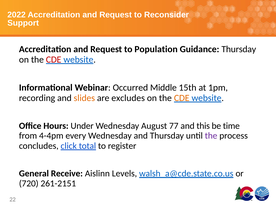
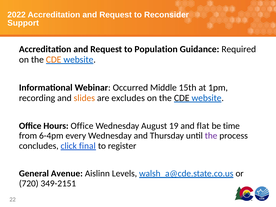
Guidance Thursday: Thursday -> Required
CDE at (54, 60) colour: red -> orange
CDE at (182, 98) colour: orange -> black
Hours Under: Under -> Office
77: 77 -> 19
this: this -> flat
4-4pm: 4-4pm -> 6-4pm
total: total -> final
Receive: Receive -> Avenue
261-2151: 261-2151 -> 349-2151
